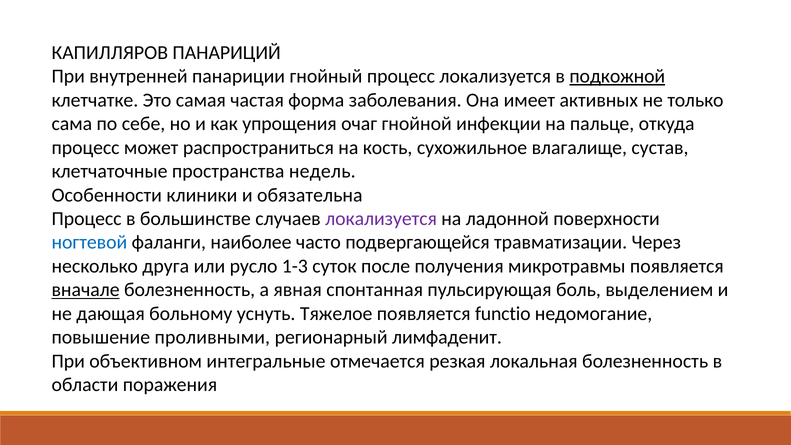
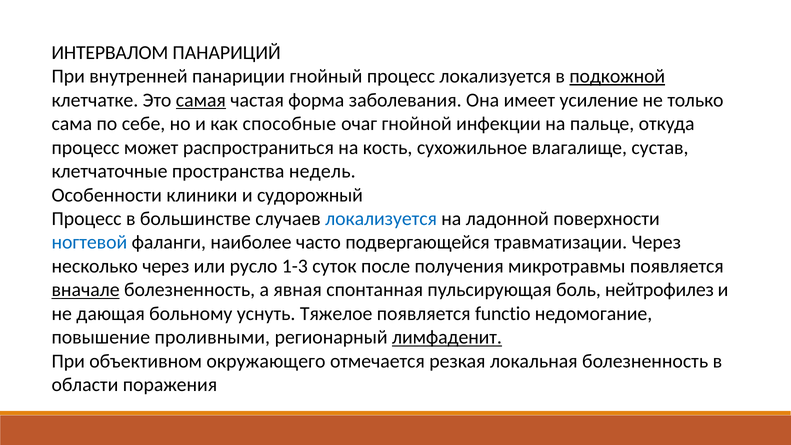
КАПИЛЛЯРОВ: КАПИЛЛЯРОВ -> ИНТЕРВАЛОМ
самая underline: none -> present
активных: активных -> усиление
упрощения: упрощения -> способные
обязательна: обязательна -> судорожный
локализуется at (381, 219) colour: purple -> blue
несколько друга: друга -> через
выделением: выделением -> нейтрофилез
лимфаденит underline: none -> present
интегральные: интегральные -> окружающего
